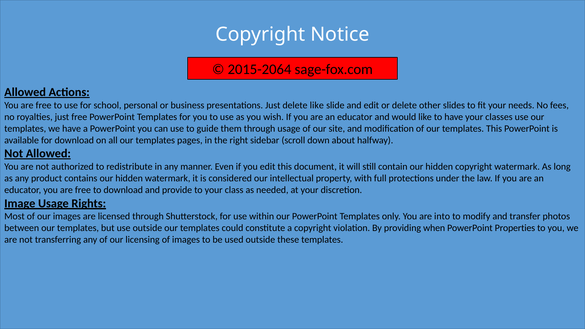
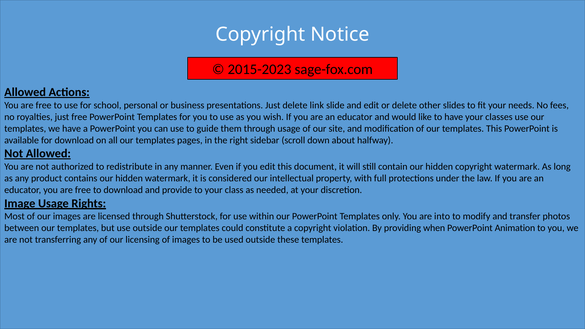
2015-2064: 2015-2064 -> 2015-2023
delete like: like -> link
Properties: Properties -> Animation
